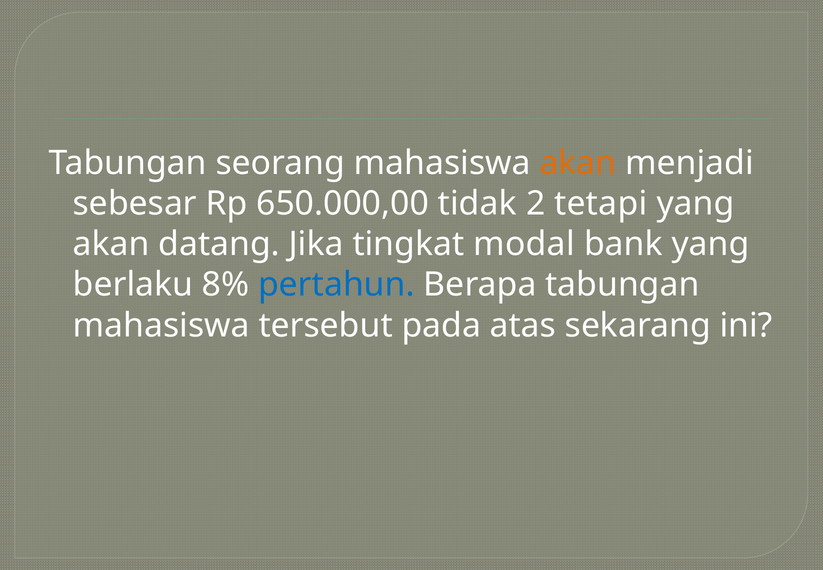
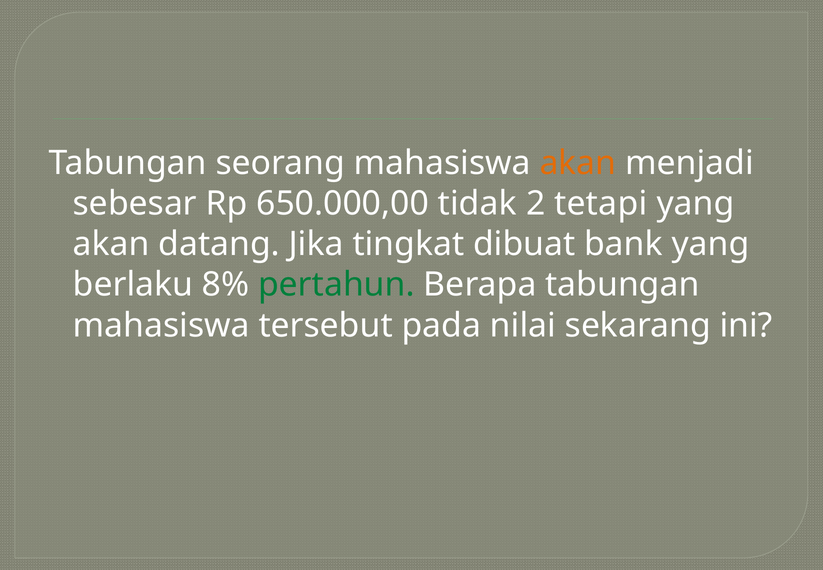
modal: modal -> dibuat
pertahun colour: blue -> green
atas: atas -> nilai
